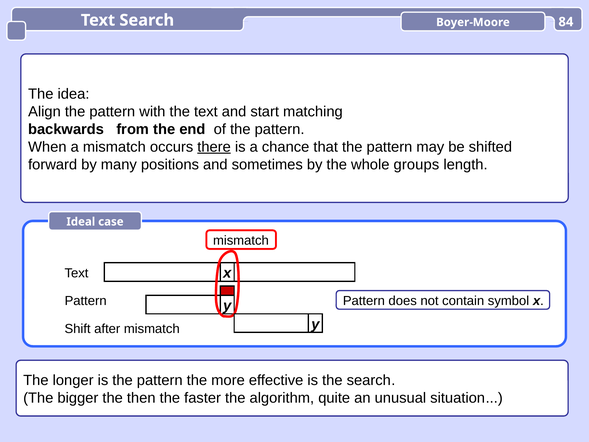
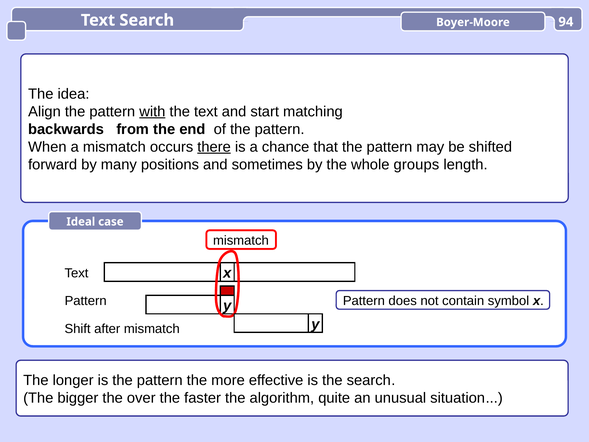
84: 84 -> 94
with underline: none -> present
then: then -> over
